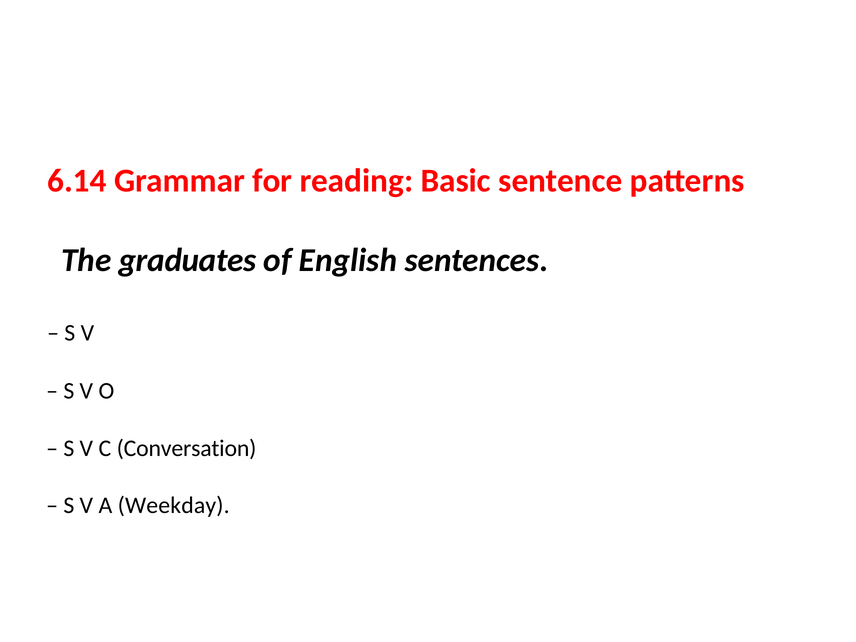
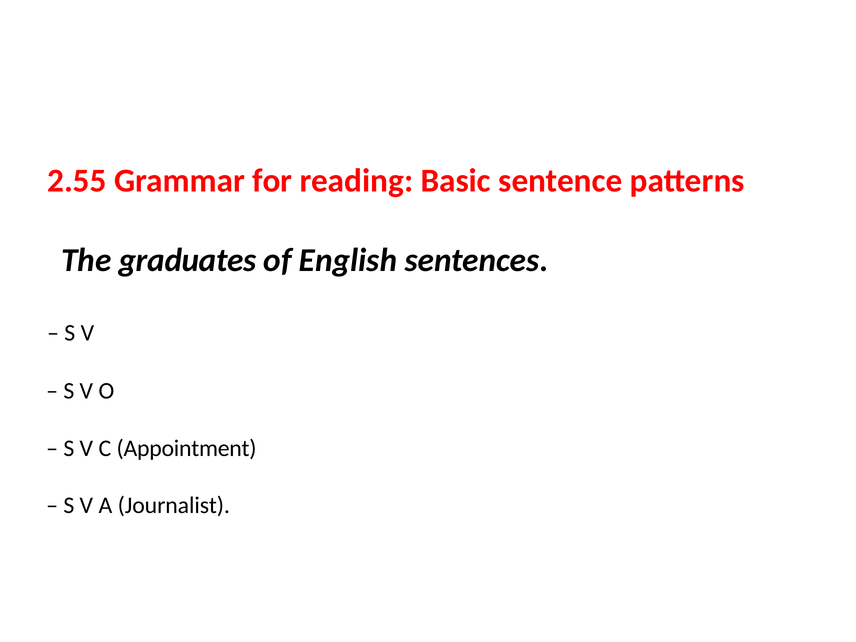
6.14: 6.14 -> 2.55
Conversation: Conversation -> Appointment
Weekday: Weekday -> Journalist
